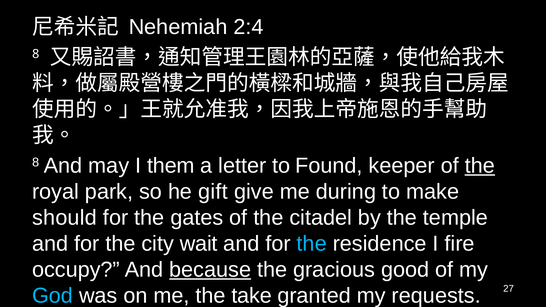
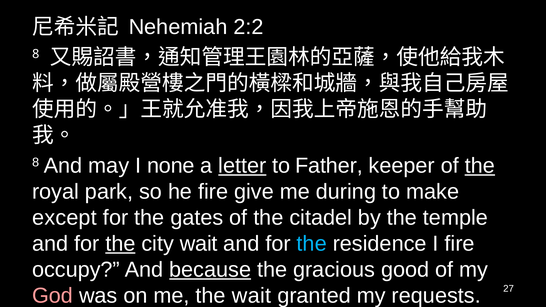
2:4: 2:4 -> 2:2
them: them -> none
letter underline: none -> present
Found: Found -> Father
he gift: gift -> fire
should: should -> except
the at (120, 244) underline: none -> present
God colour: light blue -> pink
the take: take -> wait
